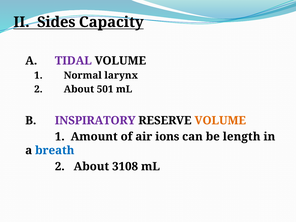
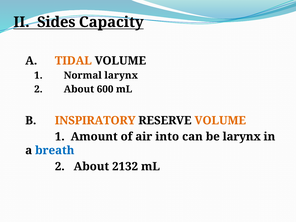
TIDAL colour: purple -> orange
501: 501 -> 600
INSPIRATORY colour: purple -> orange
ions: ions -> into
be length: length -> larynx
3108: 3108 -> 2132
